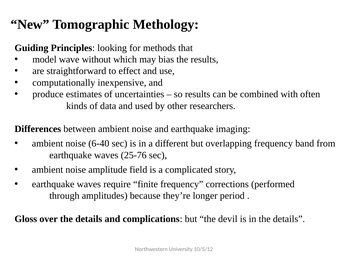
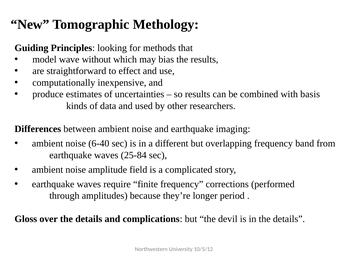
often: often -> basis
25-76: 25-76 -> 25-84
